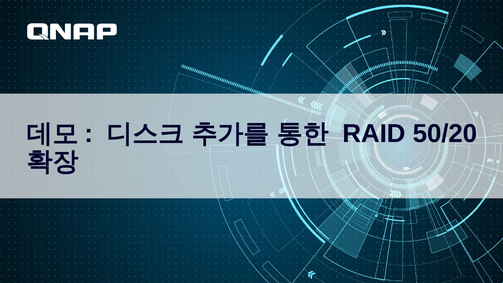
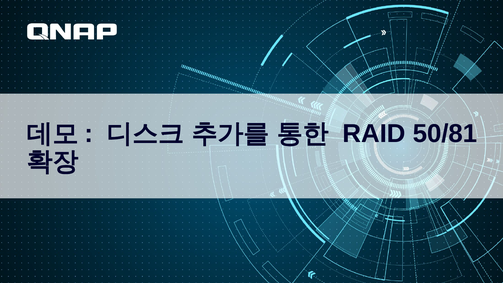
50/20: 50/20 -> 50/81
